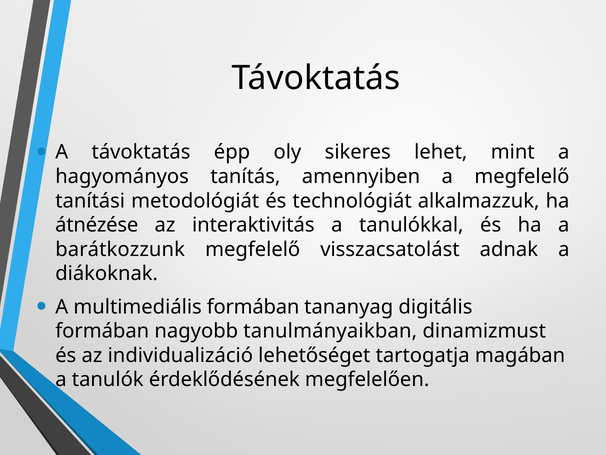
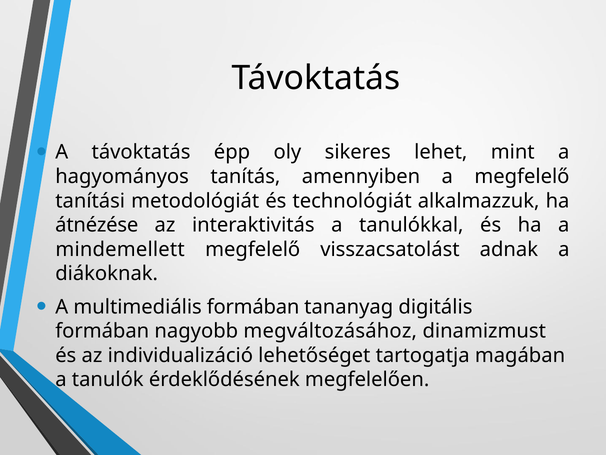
barátkozzunk: barátkozzunk -> mindemellett
tanulmányaikban: tanulmányaikban -> megváltozásához
